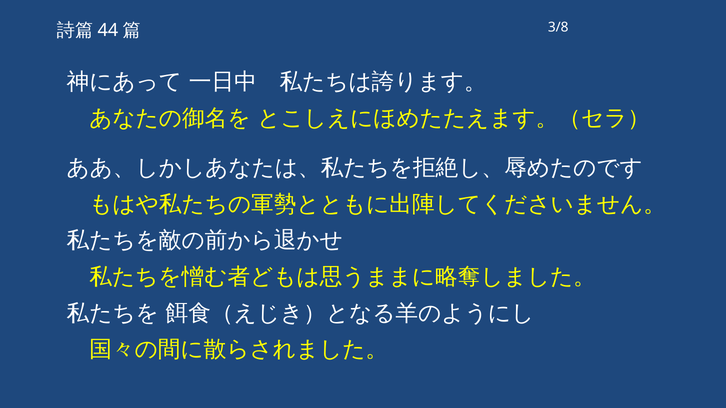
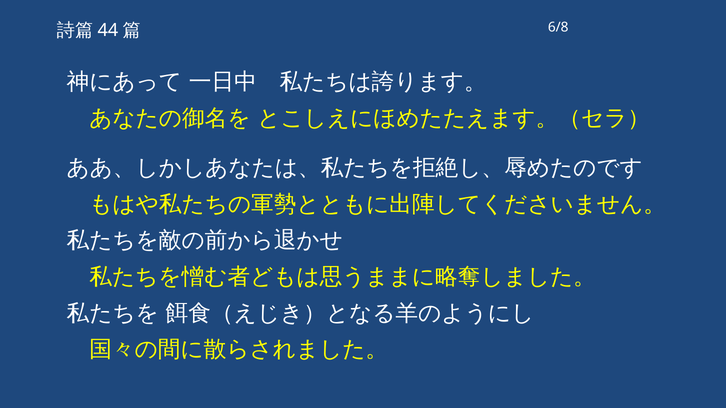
3/8: 3/8 -> 6/8
